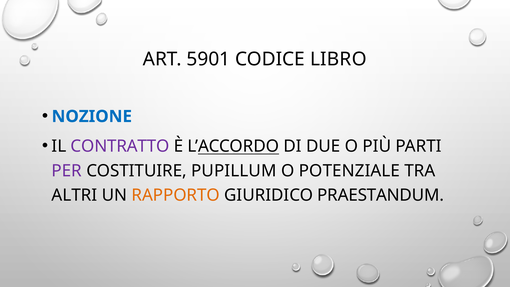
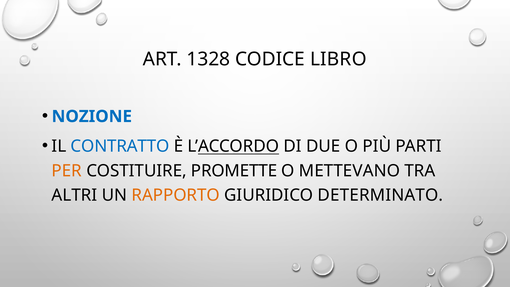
5901: 5901 -> 1328
CONTRATTO colour: purple -> blue
PER colour: purple -> orange
PUPILLUM: PUPILLUM -> PROMETTE
POTENZIALE: POTENZIALE -> METTEVANO
PRAESTANDUM: PRAESTANDUM -> DETERMINATO
